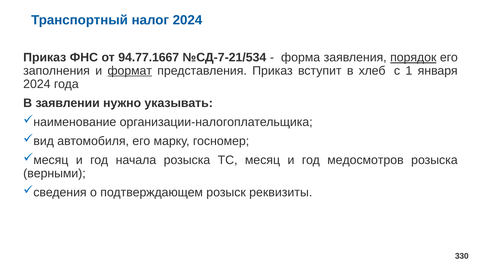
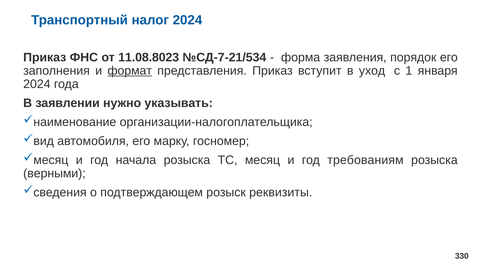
94.77.1667: 94.77.1667 -> 11.08.8023
порядок underline: present -> none
хлеб: хлеб -> уход
медосмотров: медосмотров -> требованиям
